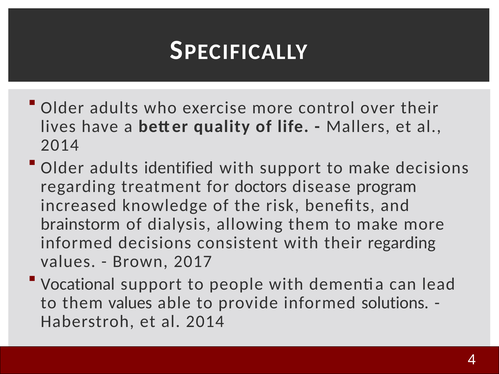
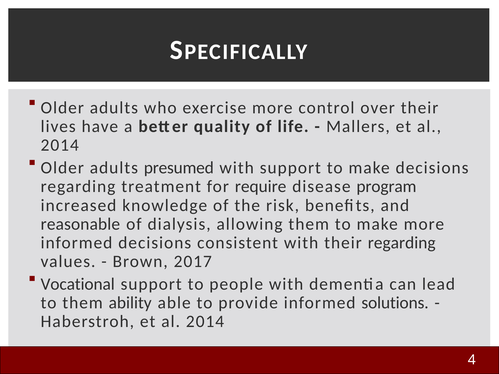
identified: identified -> presumed
doctors: doctors -> require
brainstorm: brainstorm -> reasonable
them values: values -> ability
